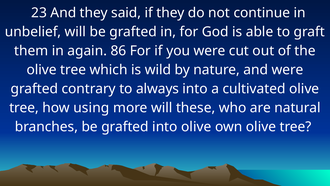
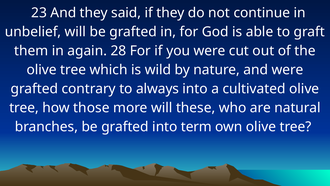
86: 86 -> 28
using: using -> those
into olive: olive -> term
